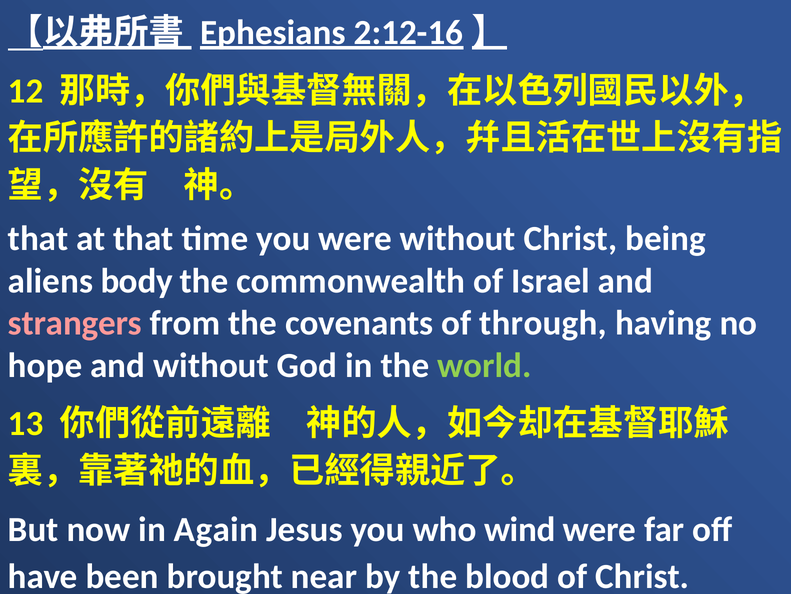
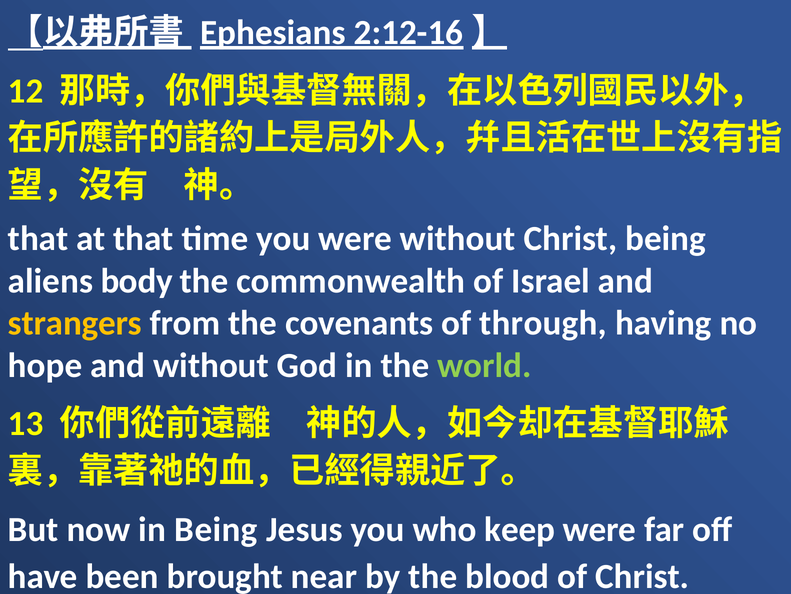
strangers colour: pink -> yellow
in Again: Again -> Being
wind: wind -> keep
